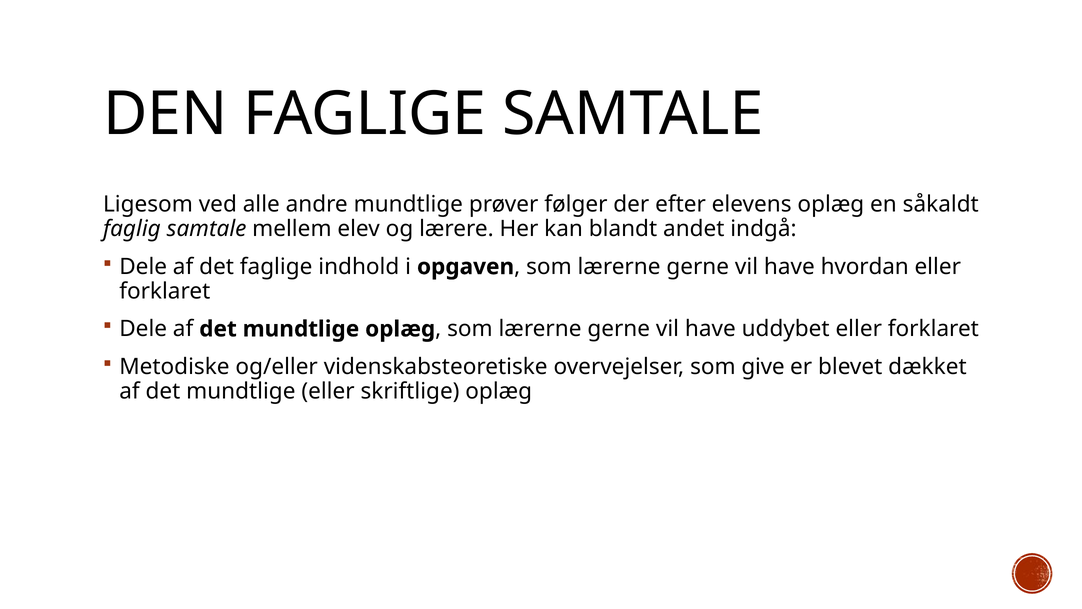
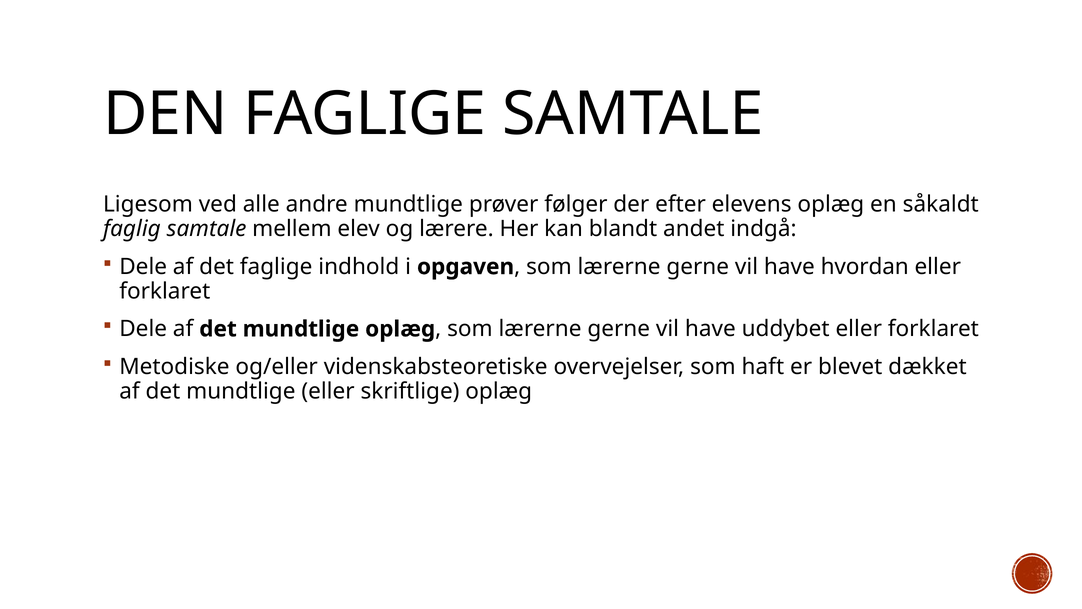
give: give -> haft
